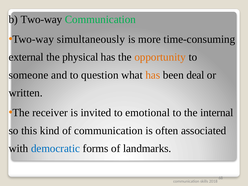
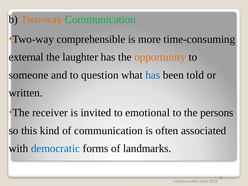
Two-way at (41, 19) colour: black -> orange
simultaneously: simultaneously -> comprehensible
physical: physical -> laughter
has at (153, 75) colour: orange -> blue
deal: deal -> told
internal: internal -> persons
